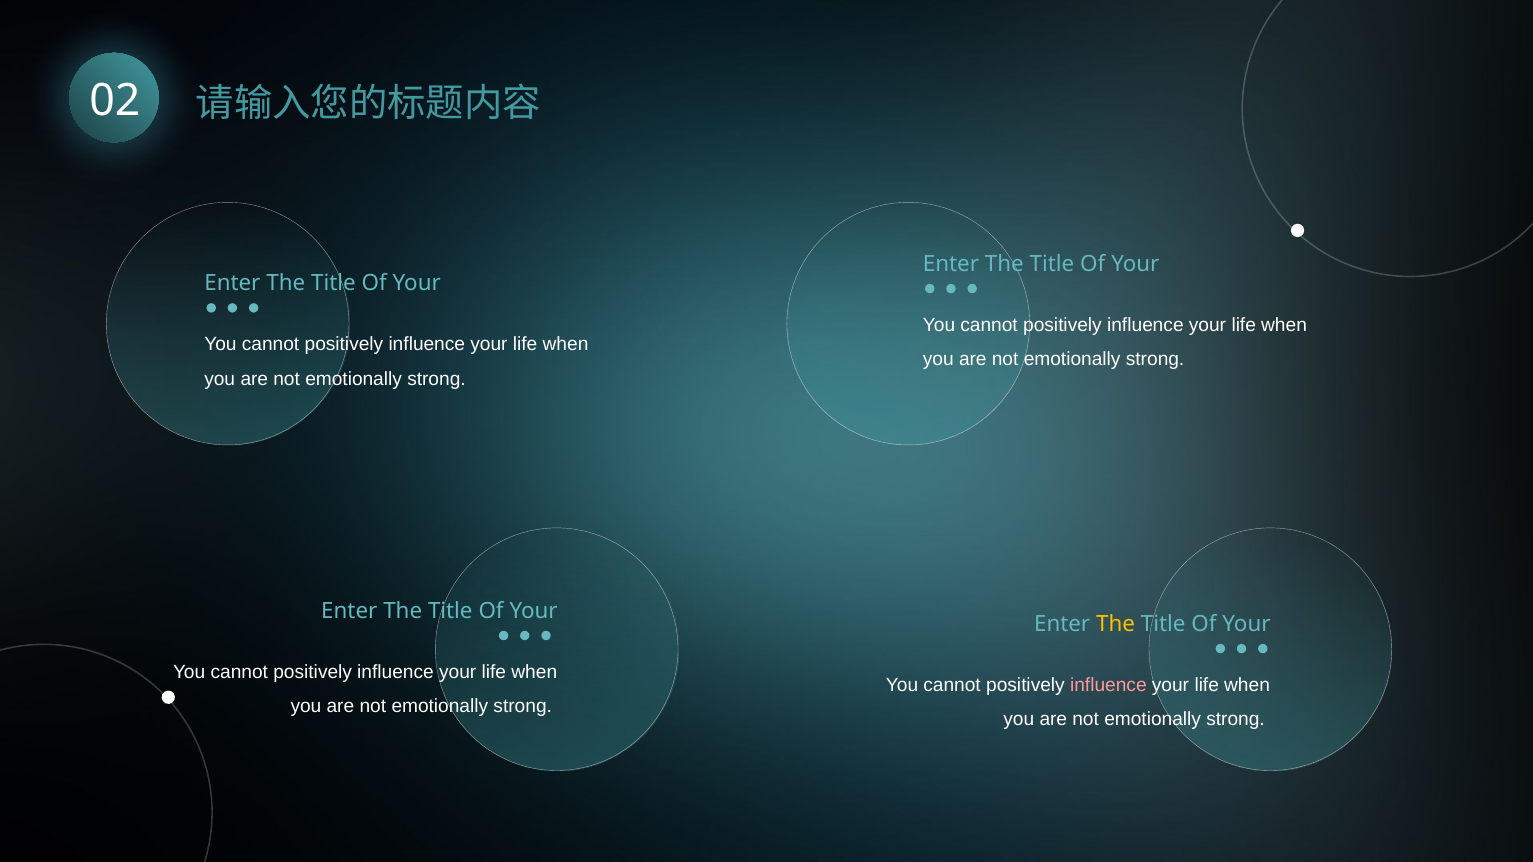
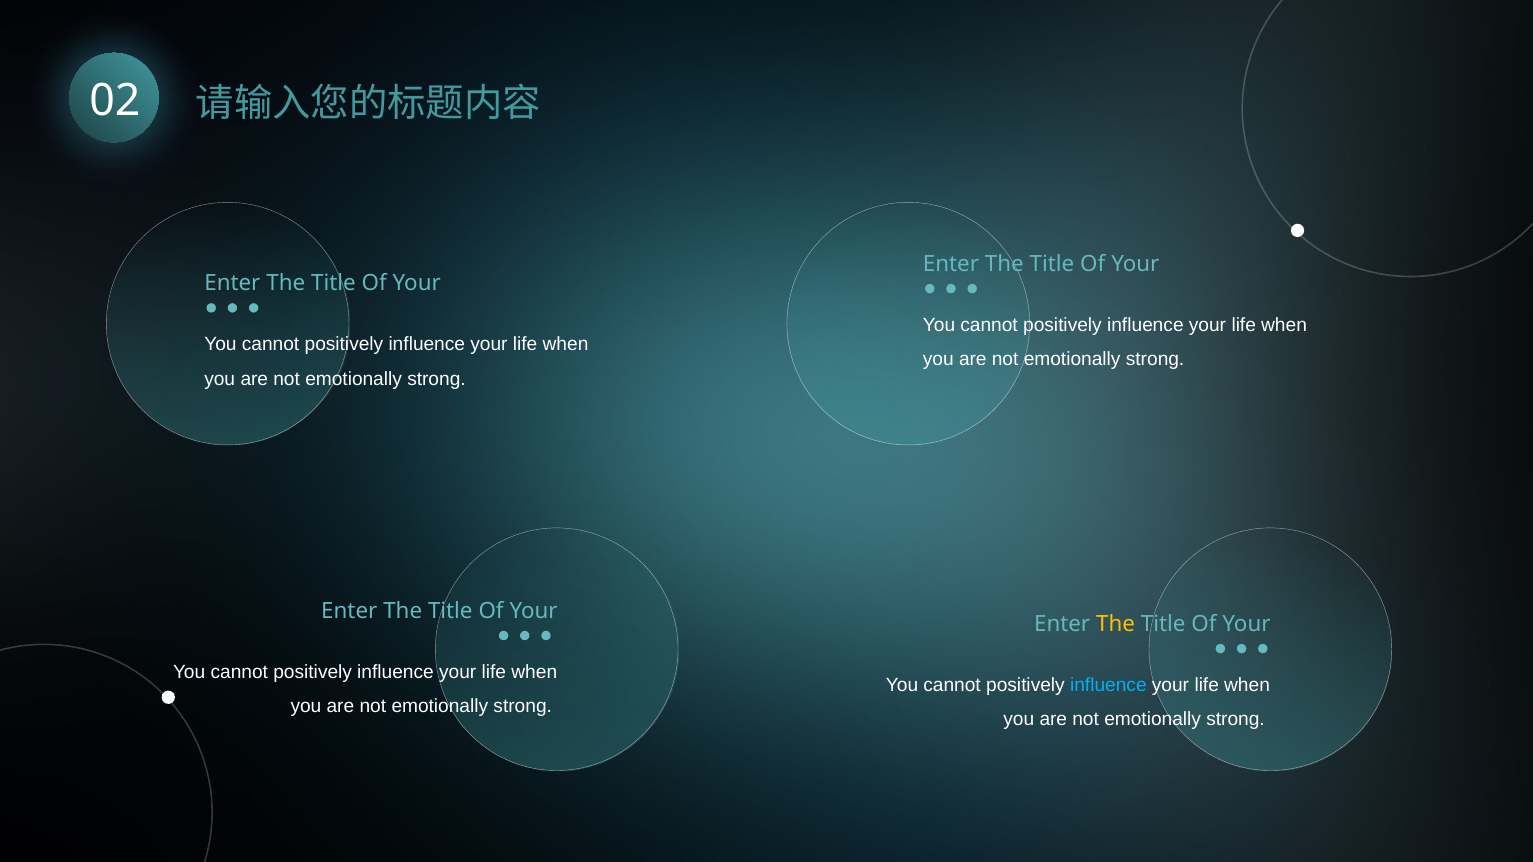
influence at (1108, 685) colour: pink -> light blue
